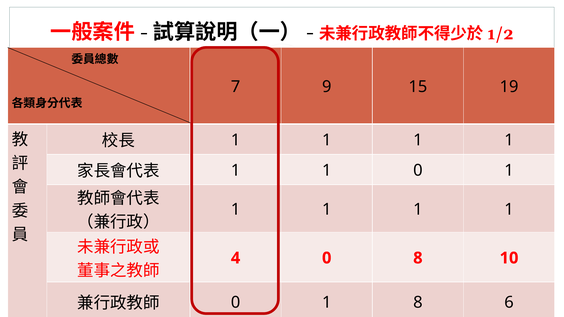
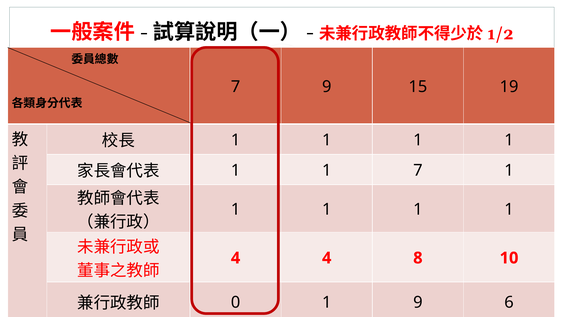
1 0: 0 -> 7
4 0: 0 -> 4
1 8: 8 -> 9
